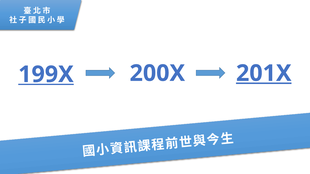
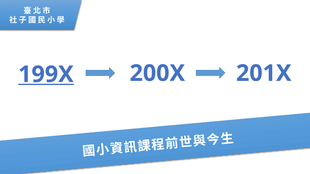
201X underline: present -> none
